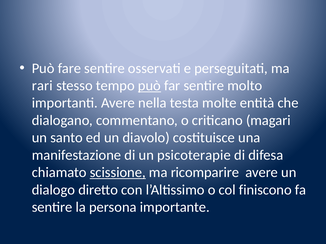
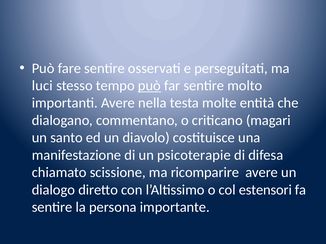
rari: rari -> luci
scissione underline: present -> none
finiscono: finiscono -> estensori
